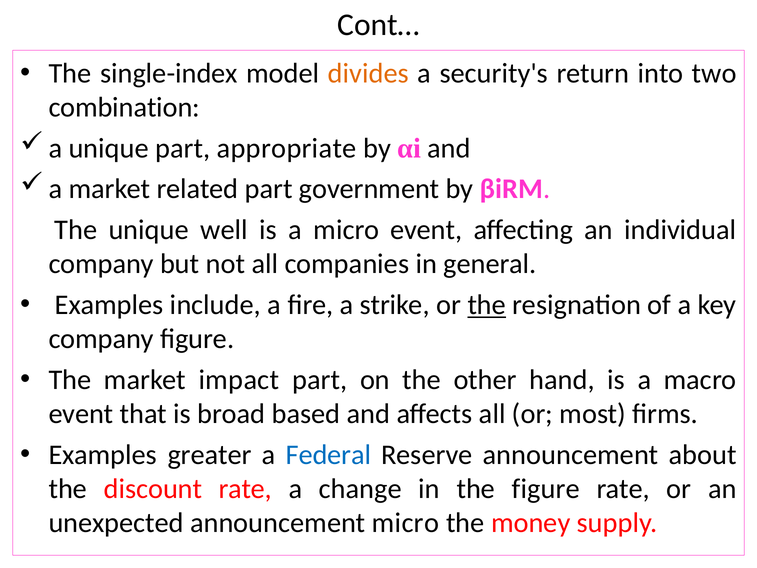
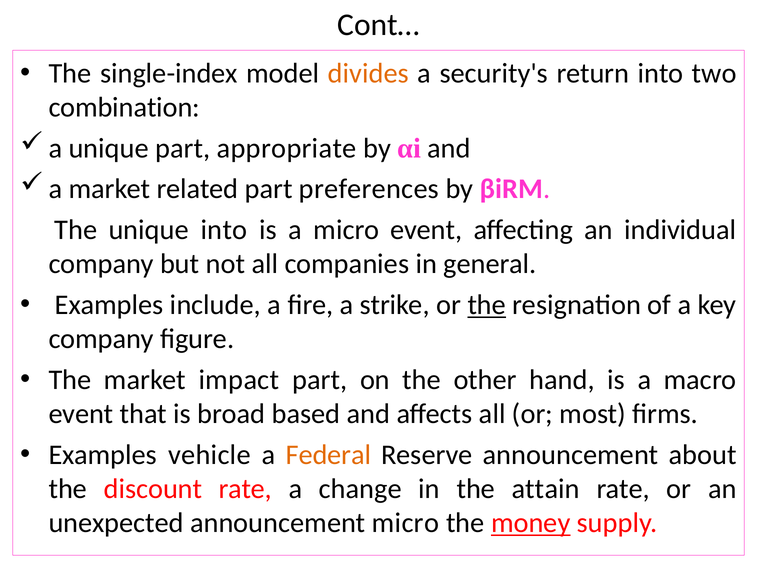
government: government -> preferences
unique well: well -> into
greater: greater -> vehicle
Federal colour: blue -> orange
the figure: figure -> attain
money underline: none -> present
